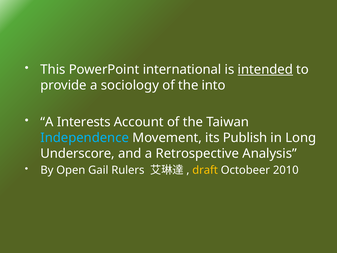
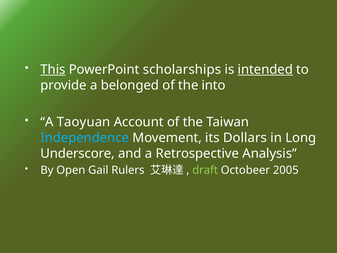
This underline: none -> present
international: international -> scholarships
sociology: sociology -> belonged
Interests: Interests -> Taoyuan
Publish: Publish -> Dollars
draft colour: yellow -> light green
2010: 2010 -> 2005
